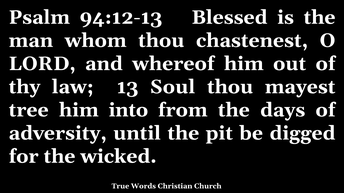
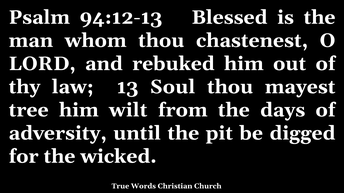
whereof: whereof -> rebuked
into: into -> wilt
